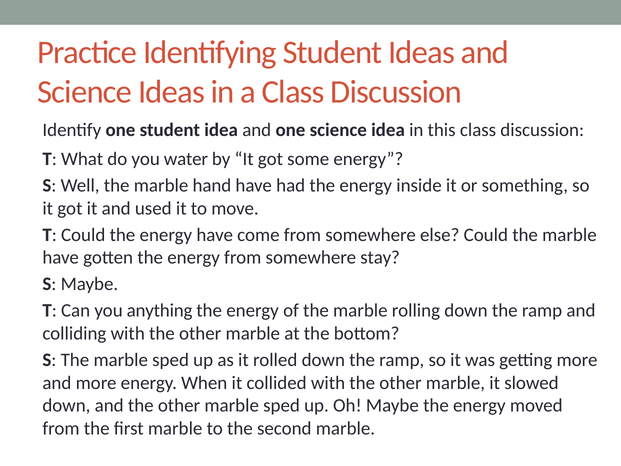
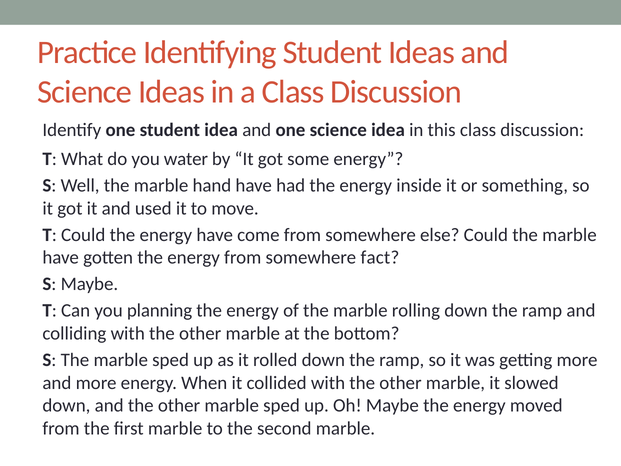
stay: stay -> fact
anything: anything -> planning
